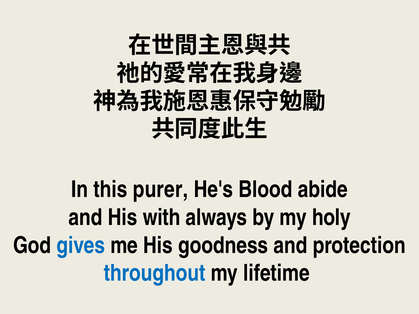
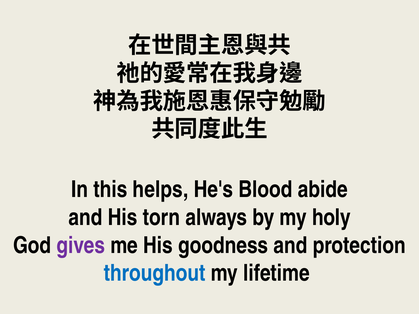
purer: purer -> helps
with: with -> torn
gives colour: blue -> purple
